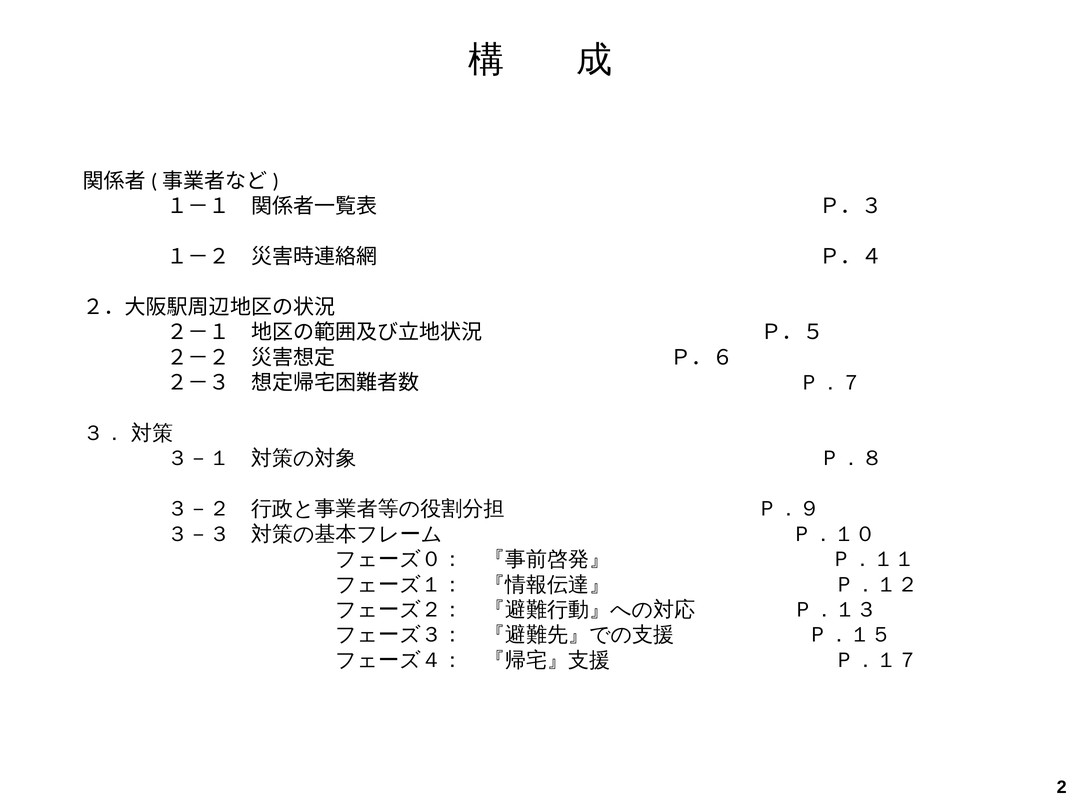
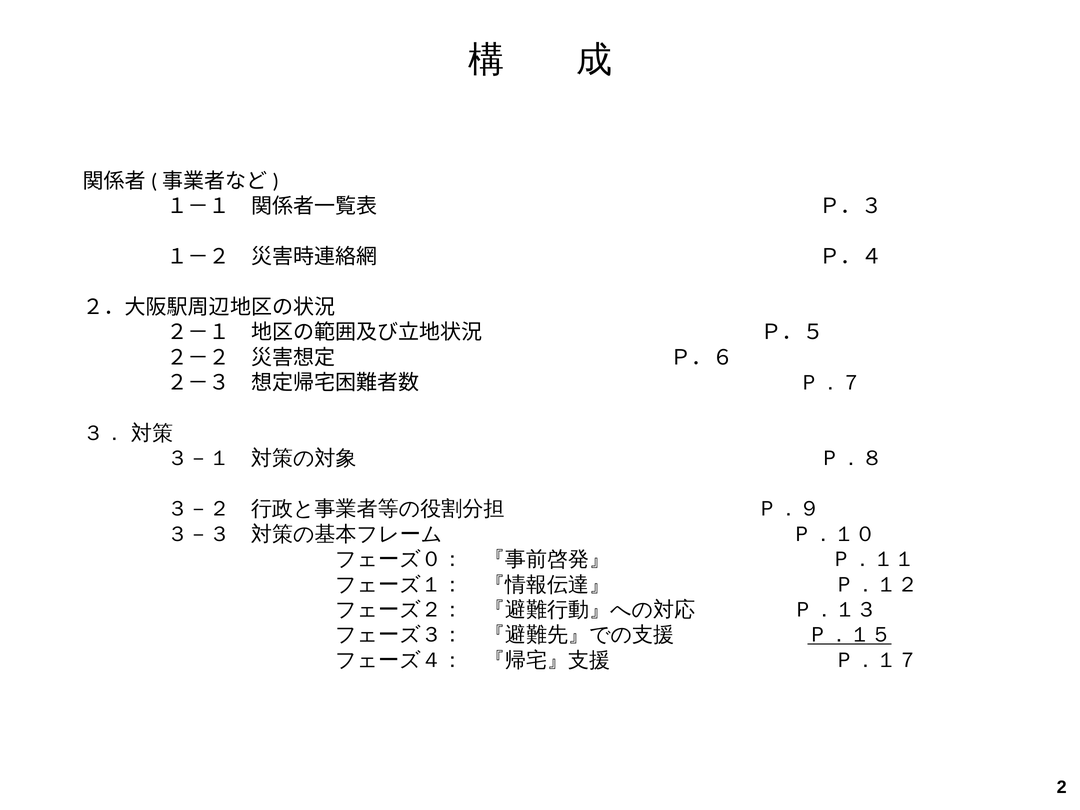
Ｐ．１５ underline: none -> present
